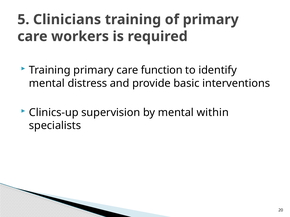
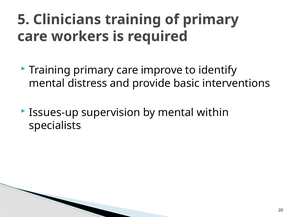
function: function -> improve
Clinics-up: Clinics-up -> Issues-up
